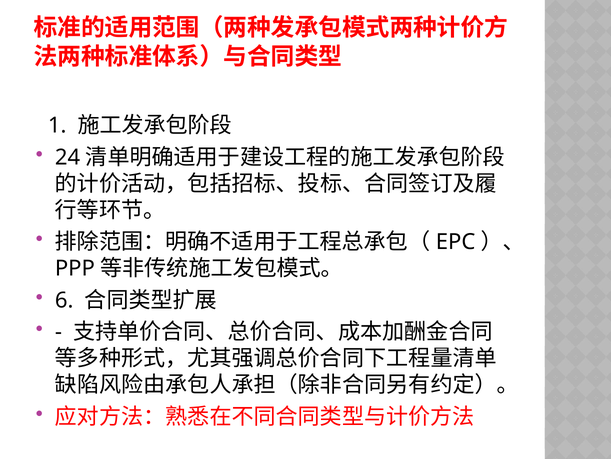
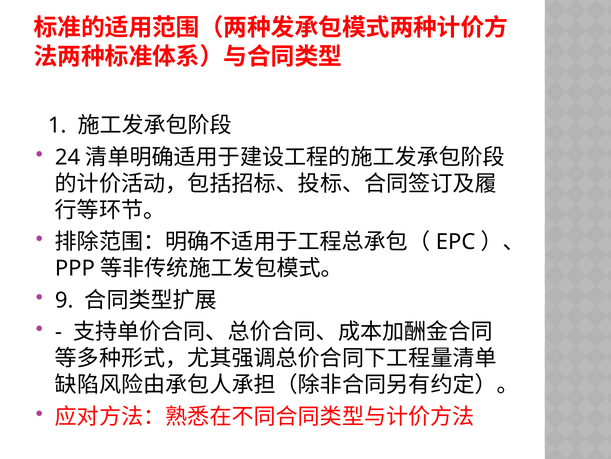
6: 6 -> 9
